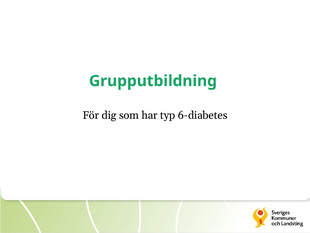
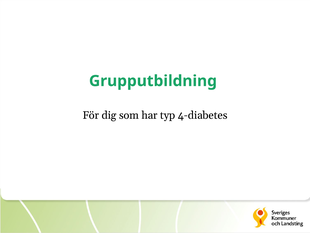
6-diabetes: 6-diabetes -> 4-diabetes
